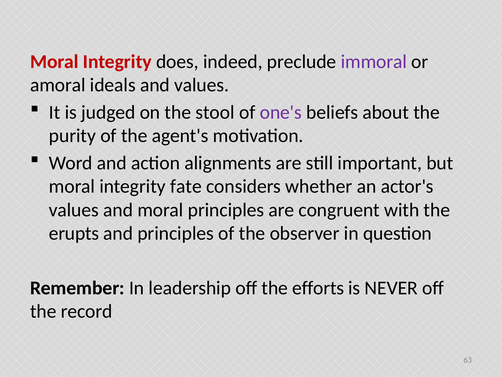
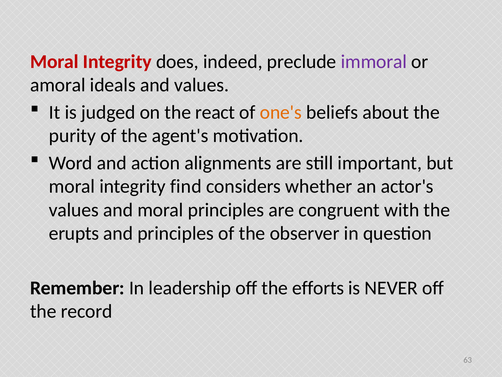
stool: stool -> react
one's colour: purple -> orange
fate: fate -> find
